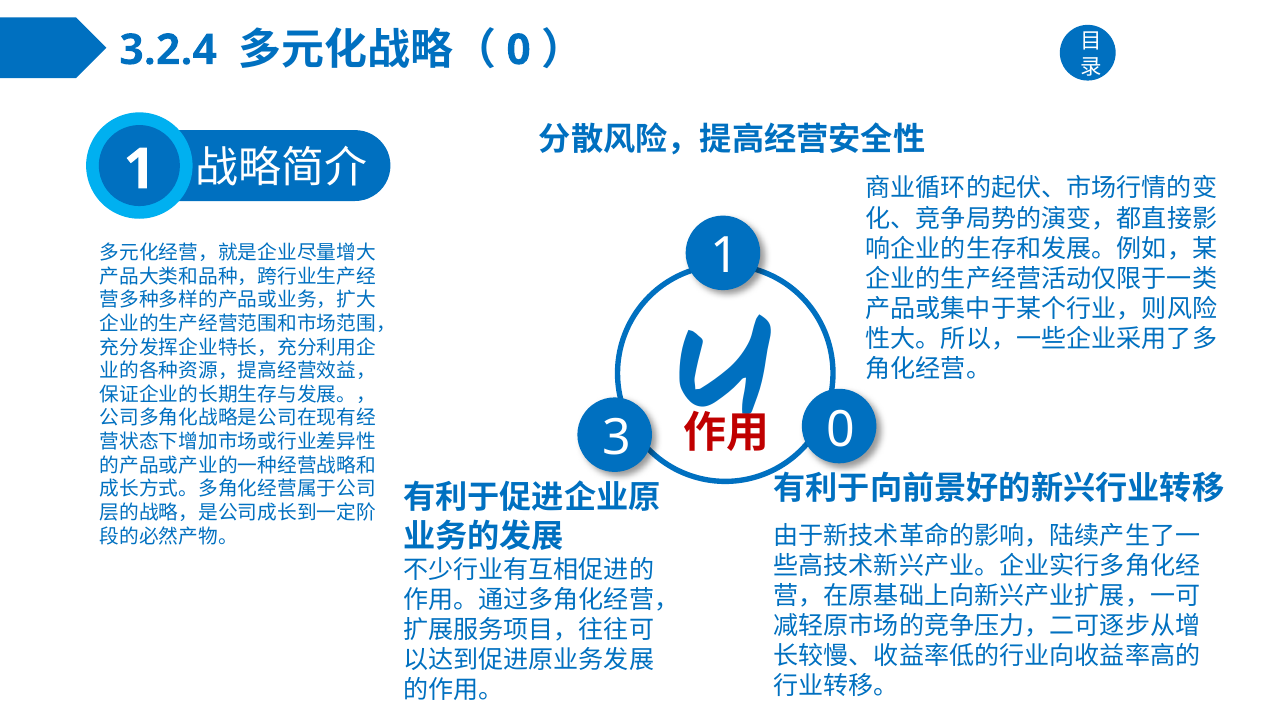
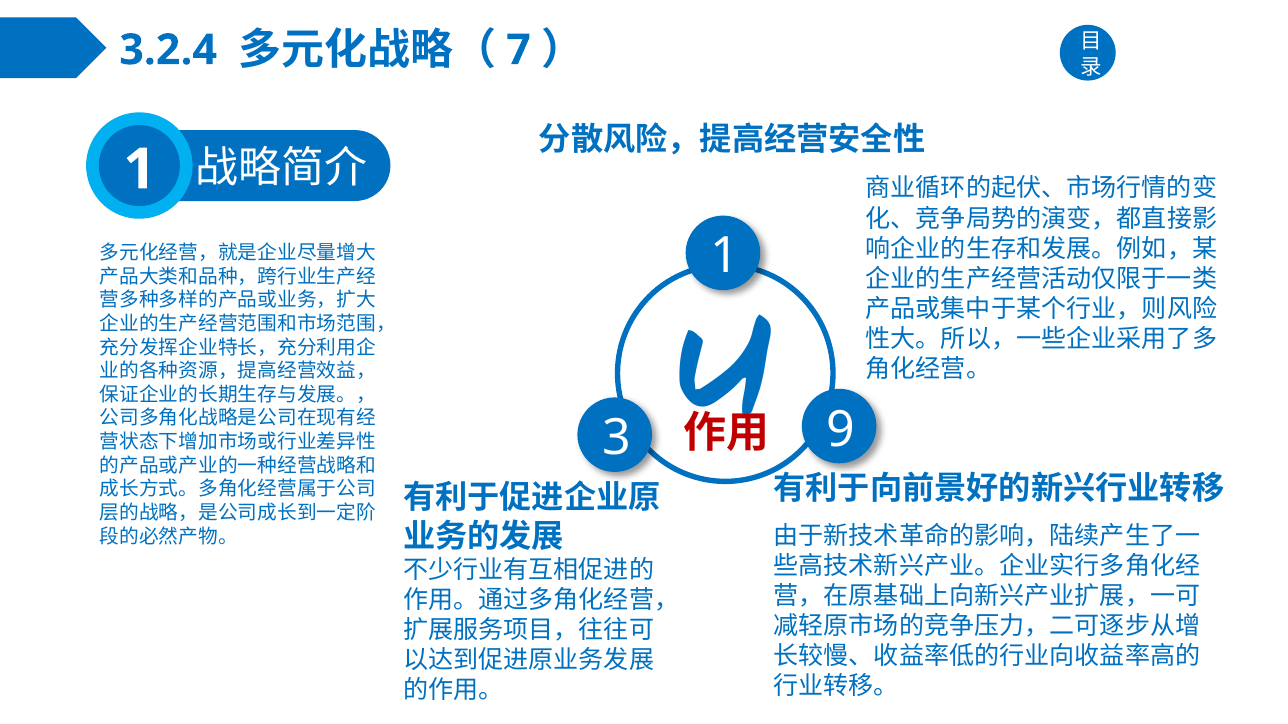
0 at (519, 50): 0 -> 7
3 0: 0 -> 9
